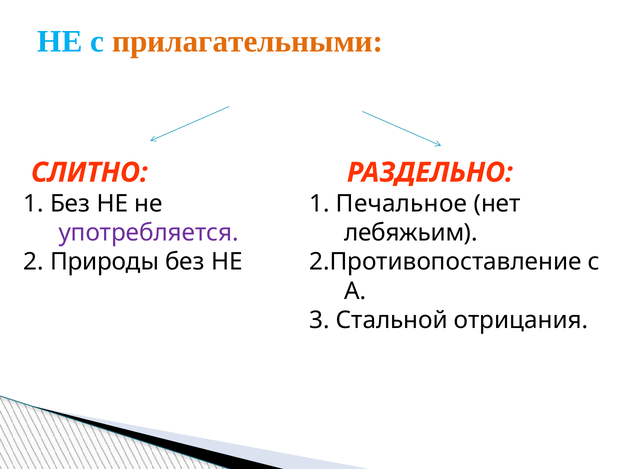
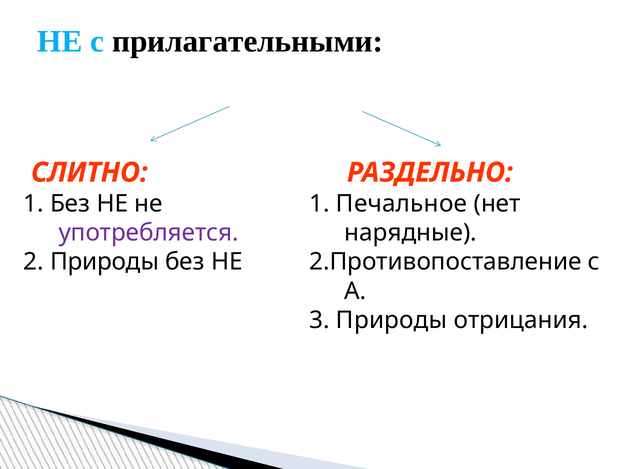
прилагательными colour: orange -> black
лебяжьим: лебяжьим -> нарядные
3 Стальной: Стальной -> Природы
